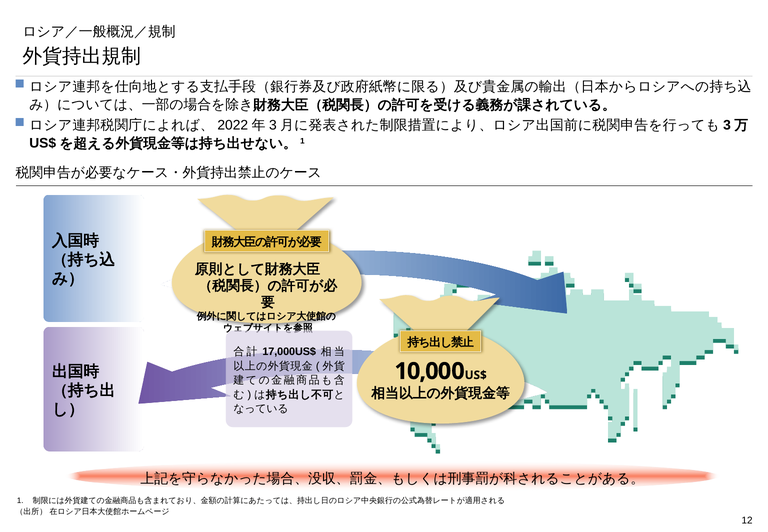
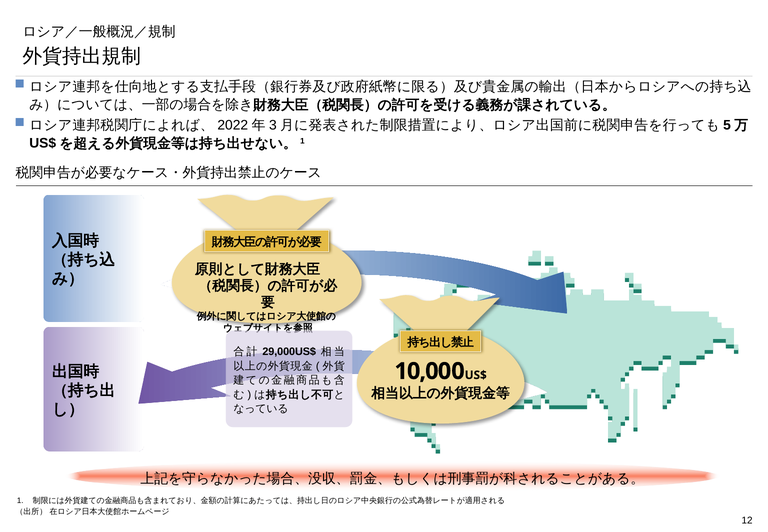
3 at (727, 125): 3 -> 5
17,000US$: 17,000US$ -> 29,000US$
